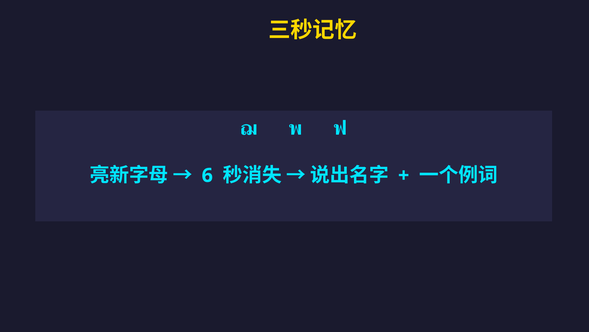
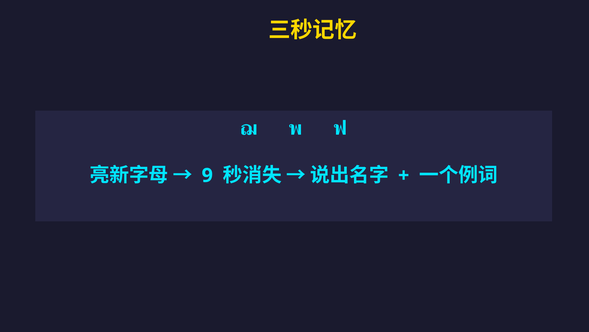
6: 6 -> 9
